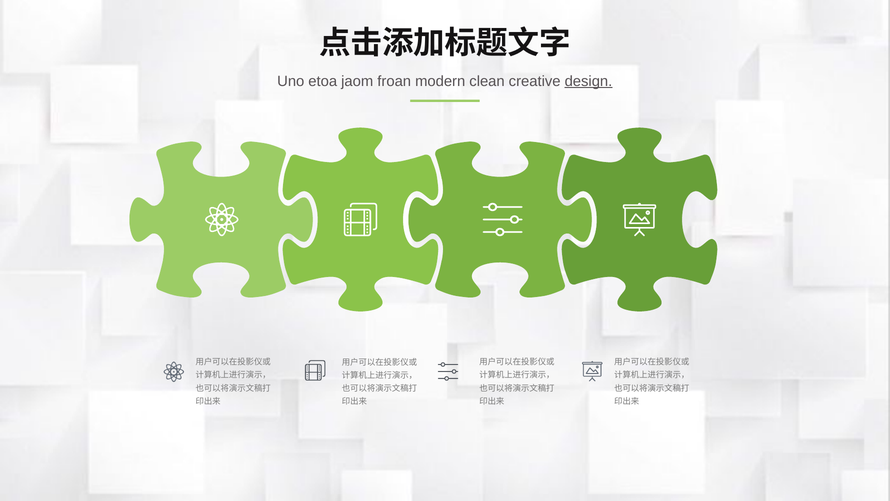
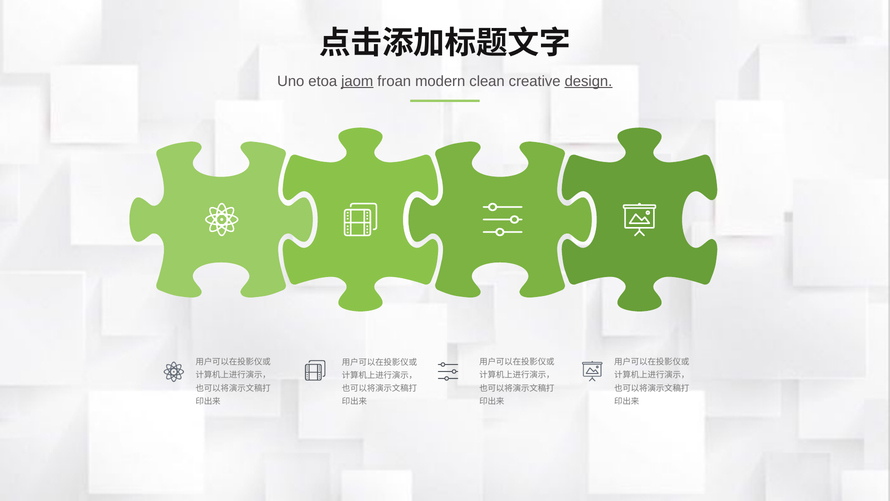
jaom underline: none -> present
